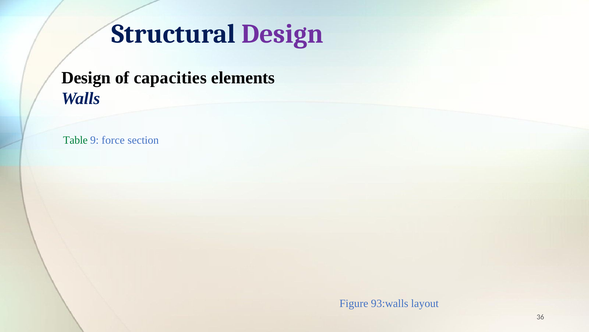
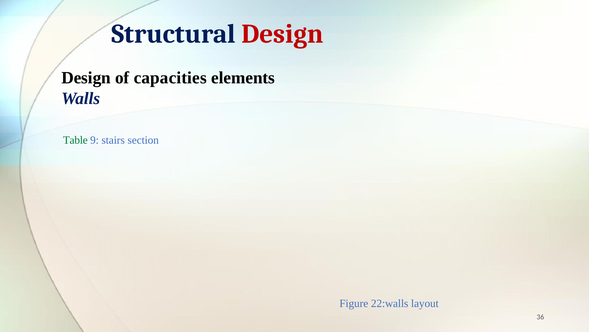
Design at (283, 34) colour: purple -> red
force: force -> stairs
93:walls: 93:walls -> 22:walls
